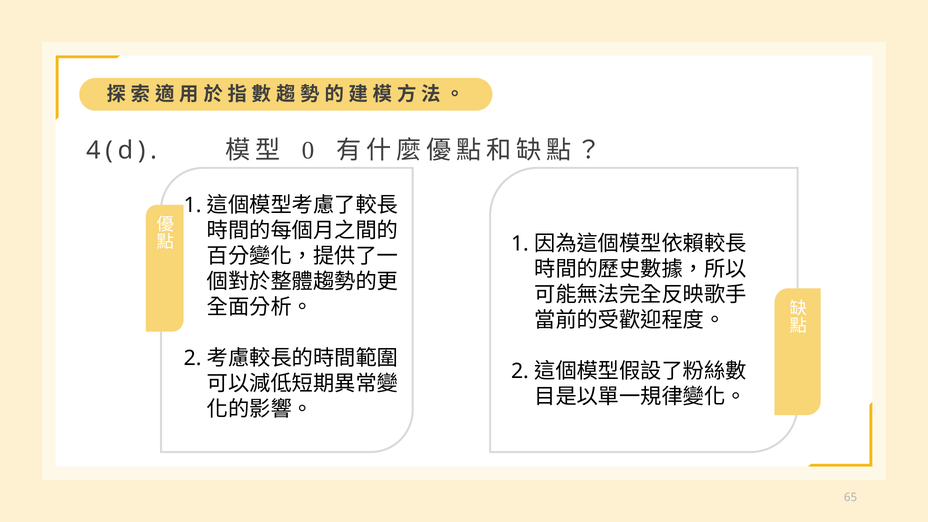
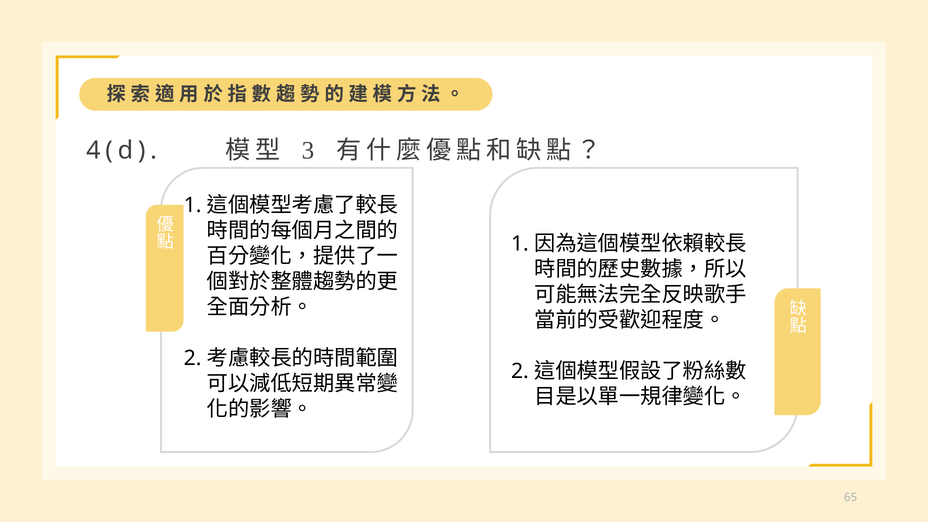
0: 0 -> 3
